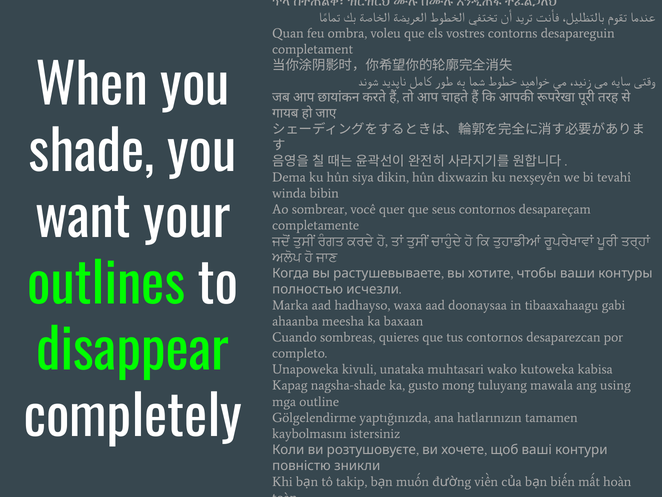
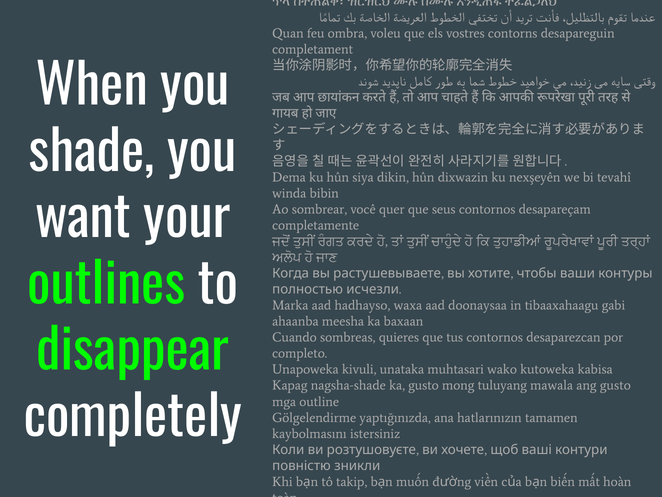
ang using: using -> gusto
